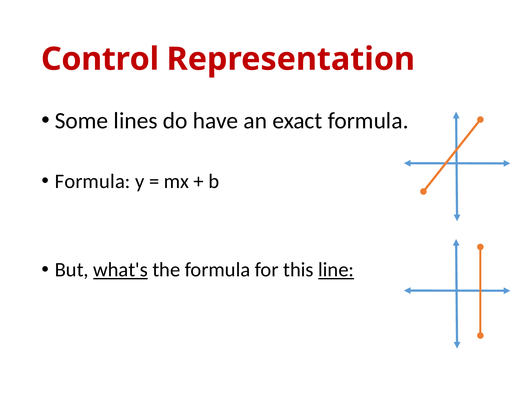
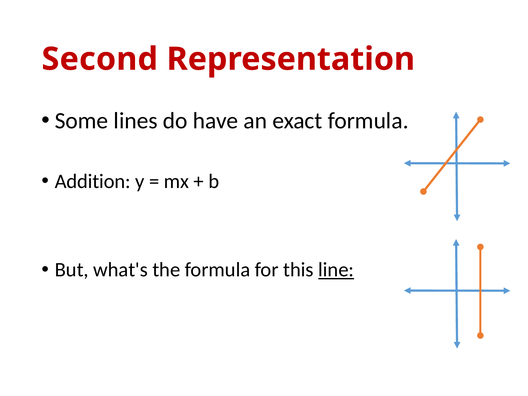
Control: Control -> Second
Formula at (93, 181): Formula -> Addition
what's underline: present -> none
